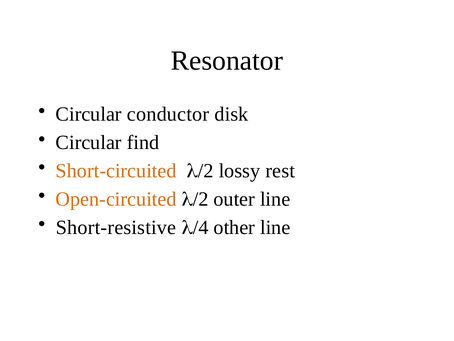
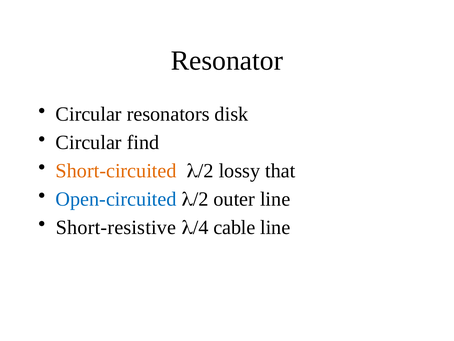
conductor: conductor -> resonators
rest: rest -> that
Open-circuited colour: orange -> blue
other: other -> cable
